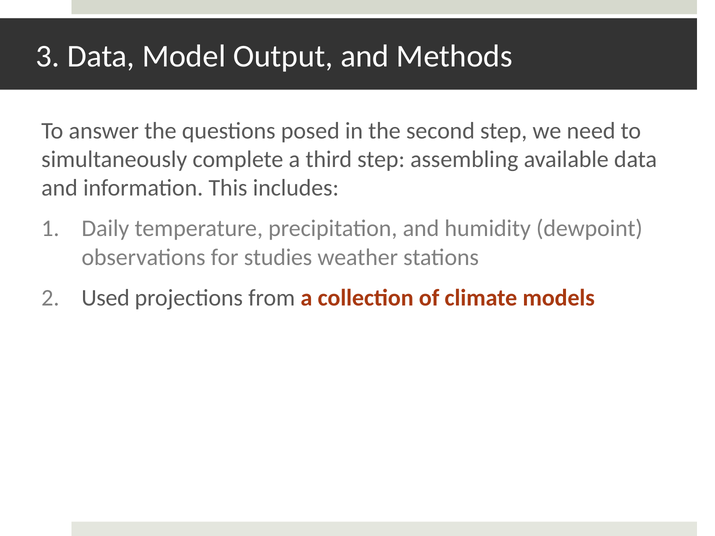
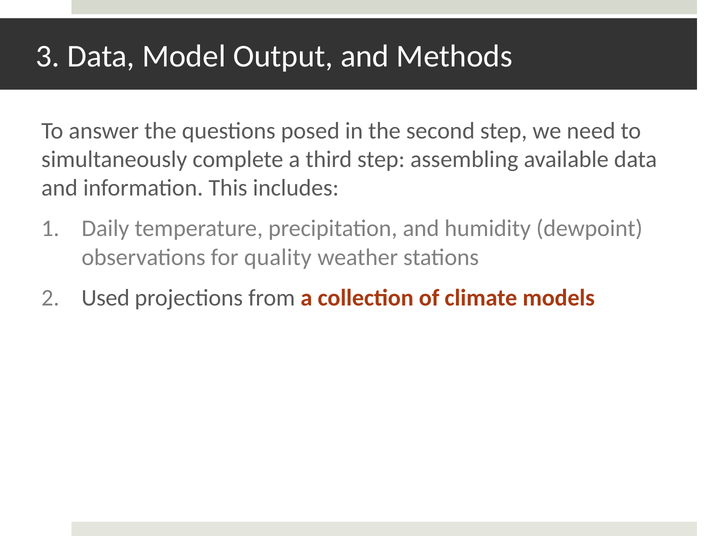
studies: studies -> quality
